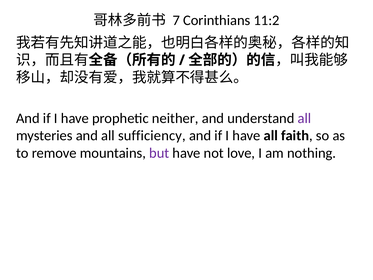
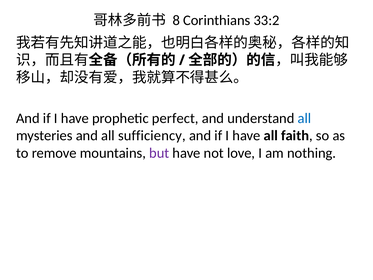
7: 7 -> 8
11:2: 11:2 -> 33:2
neither: neither -> perfect
all at (304, 118) colour: purple -> blue
